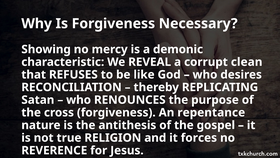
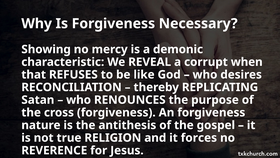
clean: clean -> when
An repentance: repentance -> forgiveness
